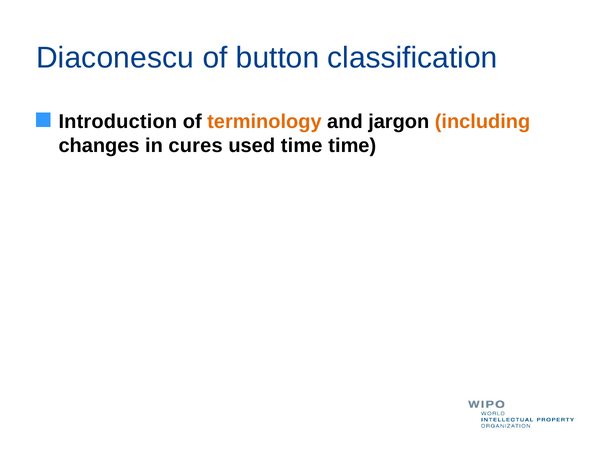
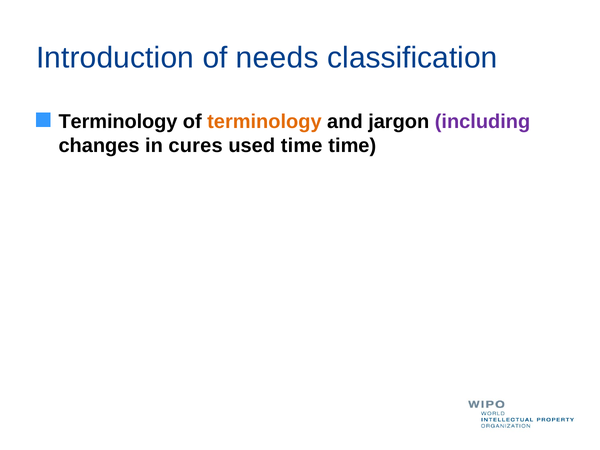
Diaconescu: Diaconescu -> Introduction
button: button -> needs
Introduction at (118, 121): Introduction -> Terminology
including colour: orange -> purple
